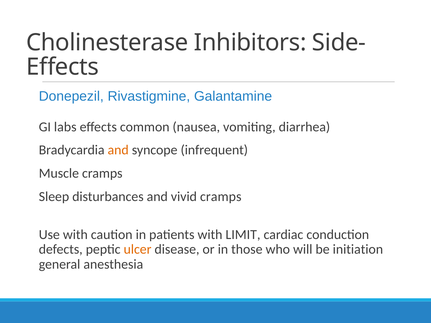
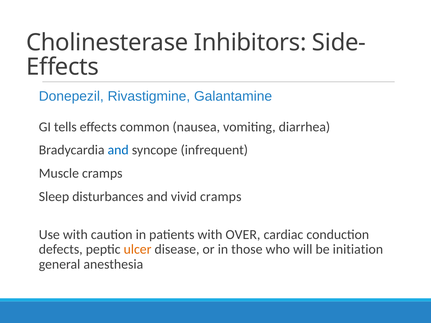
labs: labs -> tells
and at (118, 150) colour: orange -> blue
LIMIT: LIMIT -> OVER
